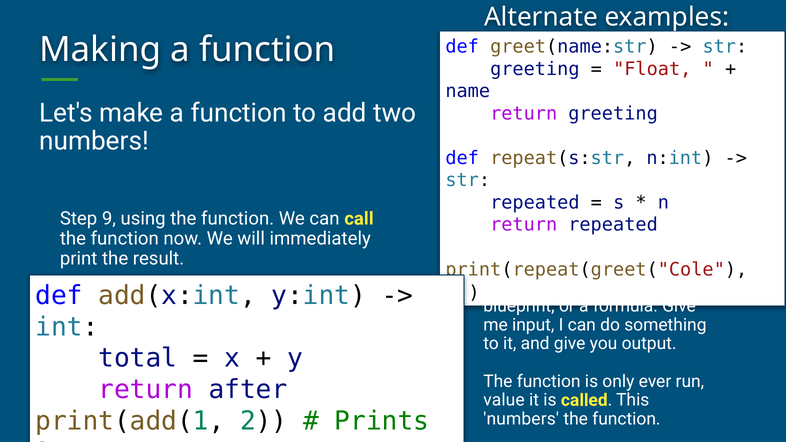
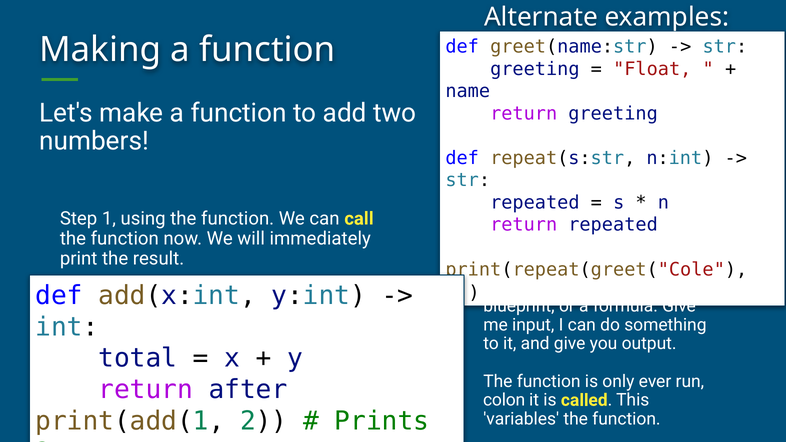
9: 9 -> 1
value: value -> colon
numbers at (521, 419): numbers -> variables
